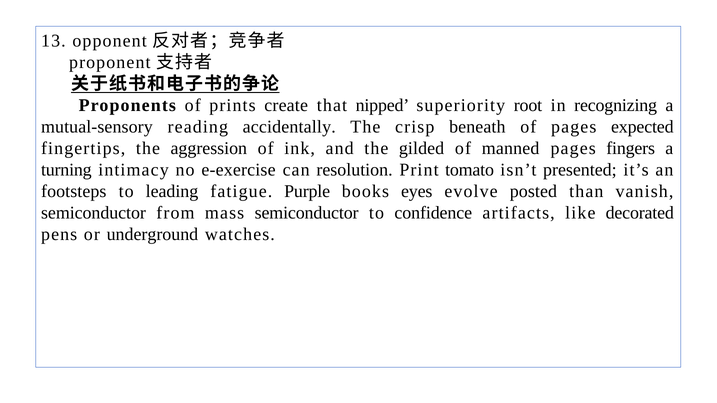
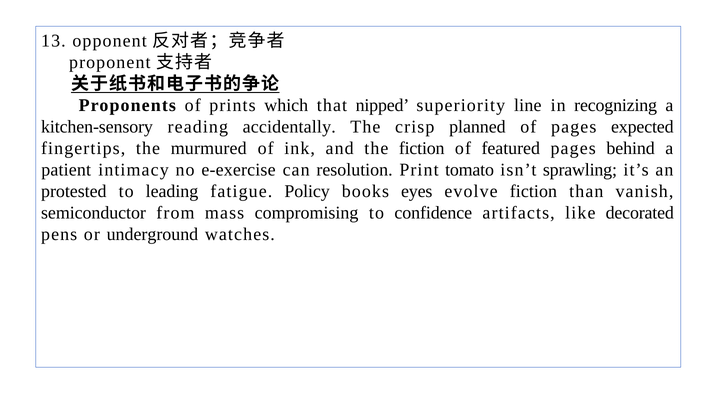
create: create -> which
root: root -> line
mutual-sensory: mutual-sensory -> kitchen-sensory
beneath: beneath -> planned
aggression: aggression -> murmured
the gilded: gilded -> fiction
manned: manned -> featured
fingers: fingers -> behind
turning: turning -> patient
presented: presented -> sprawling
footsteps: footsteps -> protested
Purple: Purple -> Policy
evolve posted: posted -> fiction
mass semiconductor: semiconductor -> compromising
